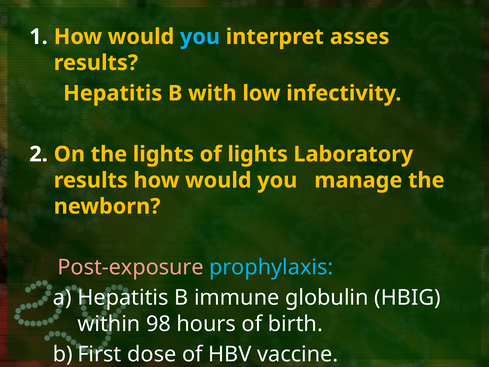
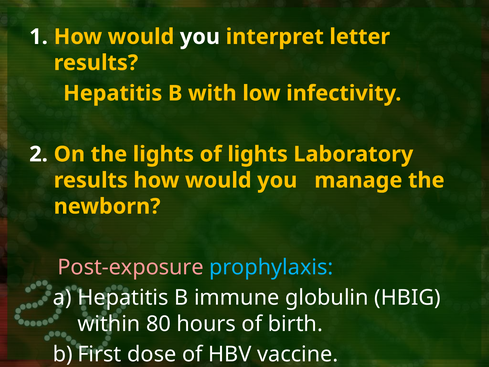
you at (200, 37) colour: light blue -> white
asses: asses -> letter
98: 98 -> 80
